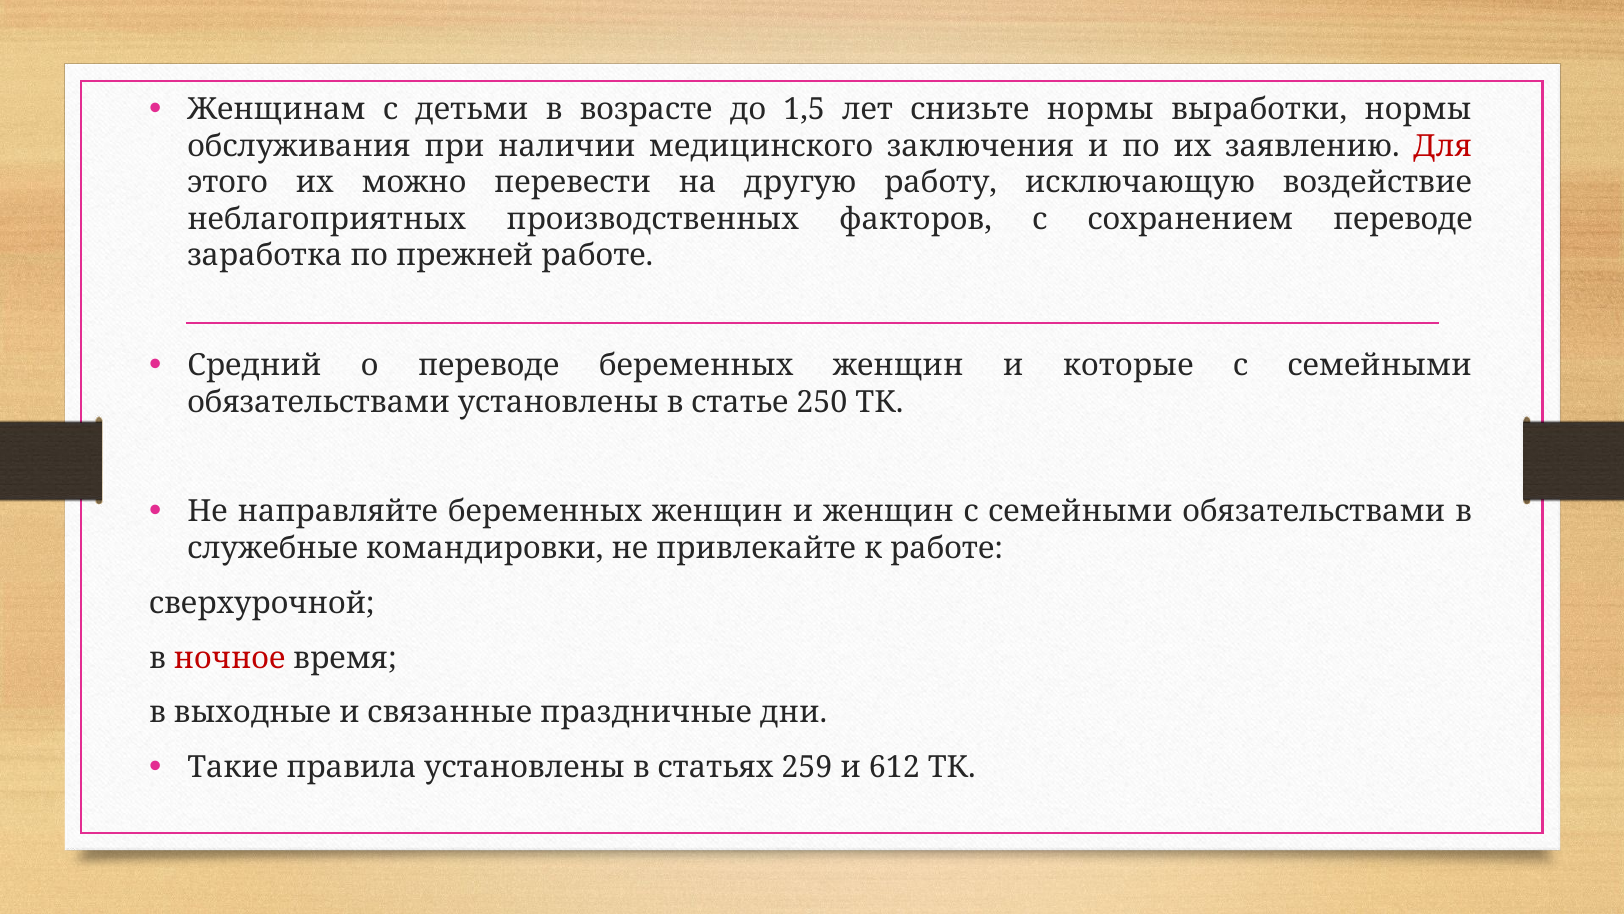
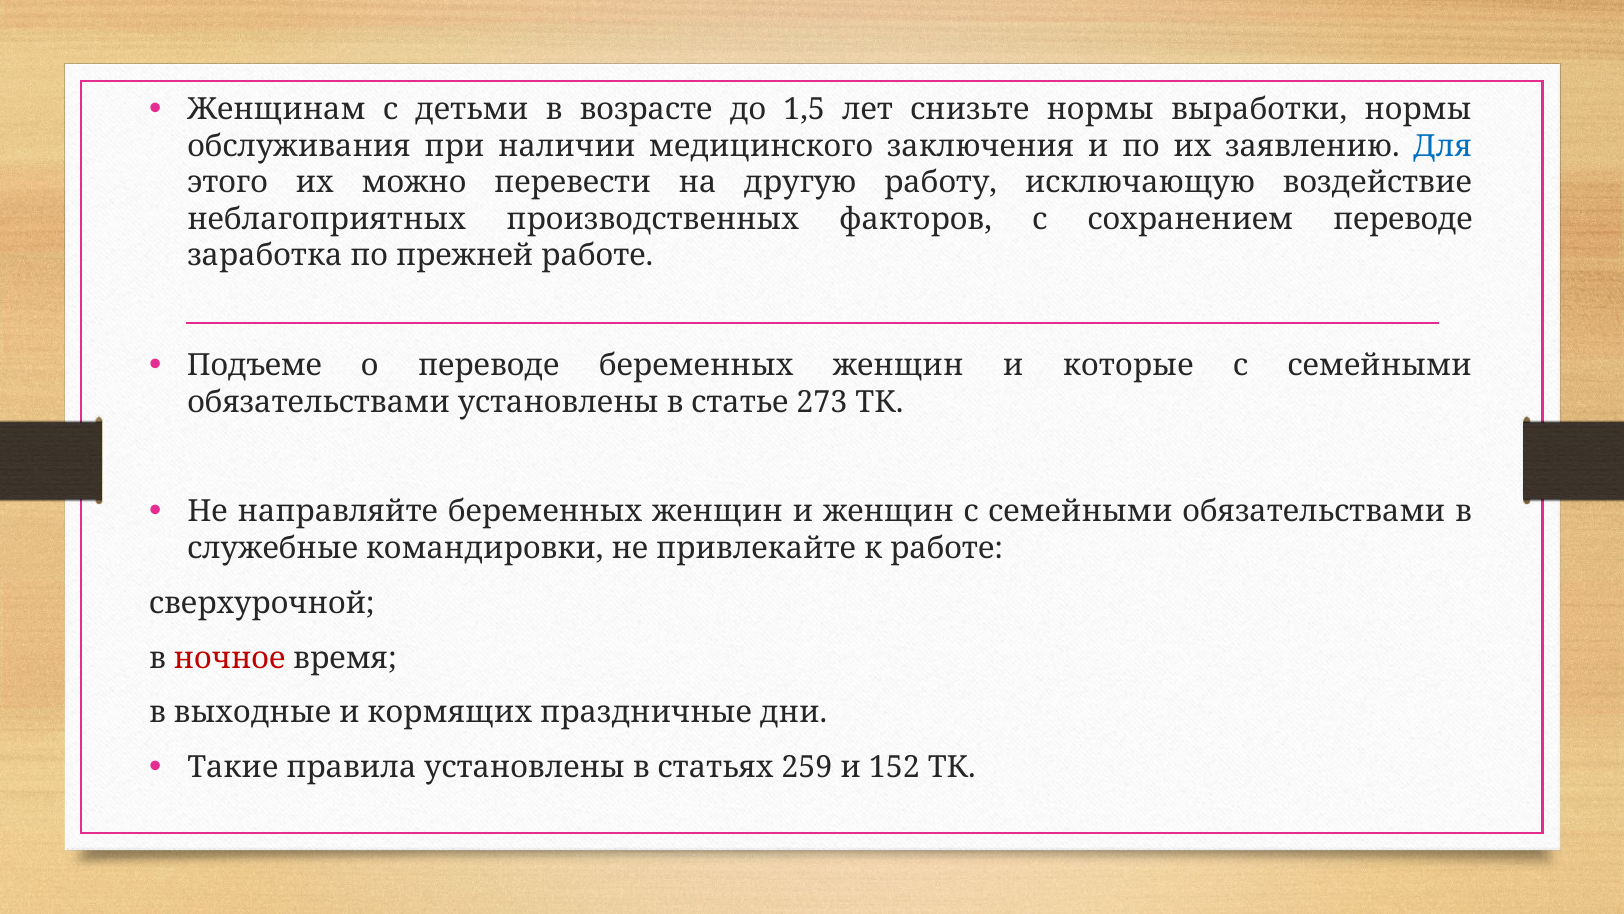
Для colour: red -> blue
Средний: Средний -> Подъеме
250: 250 -> 273
связанные: связанные -> кормящих
612: 612 -> 152
